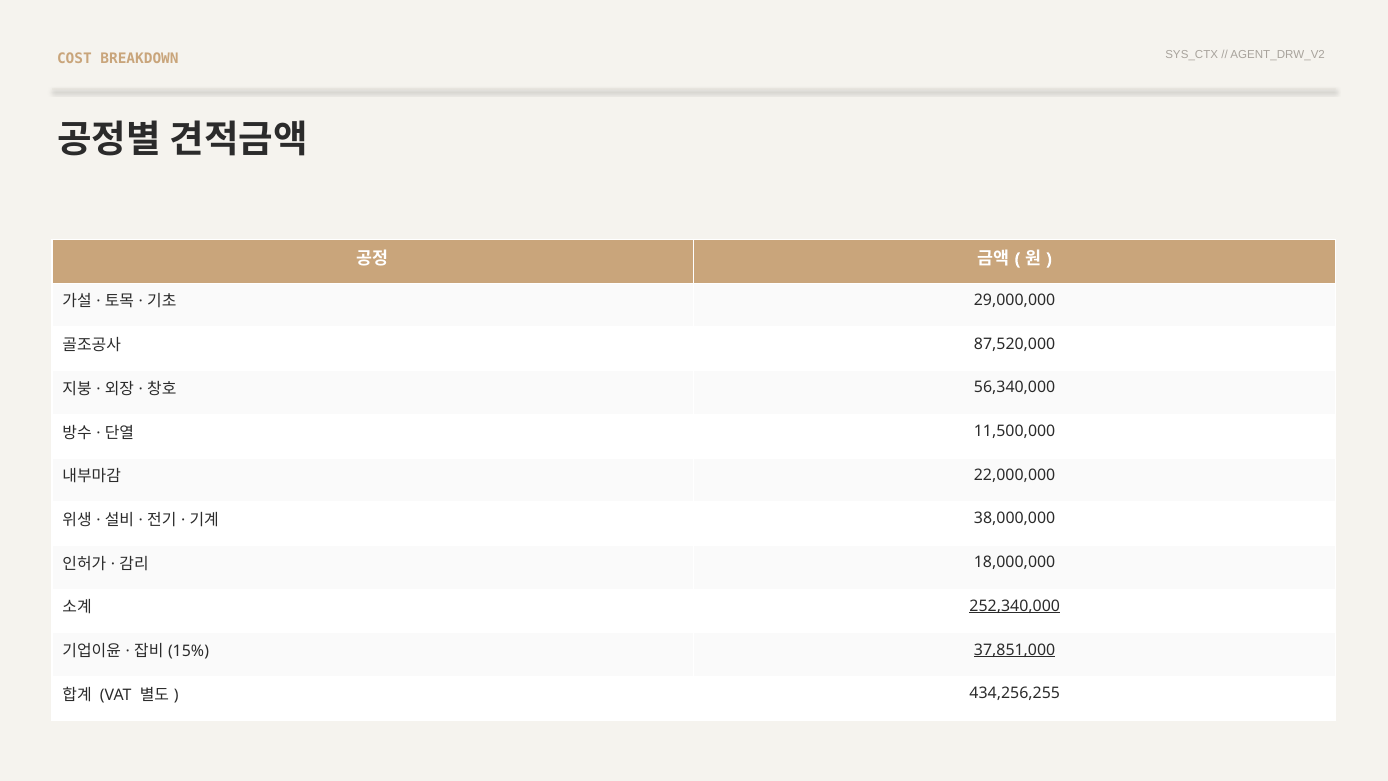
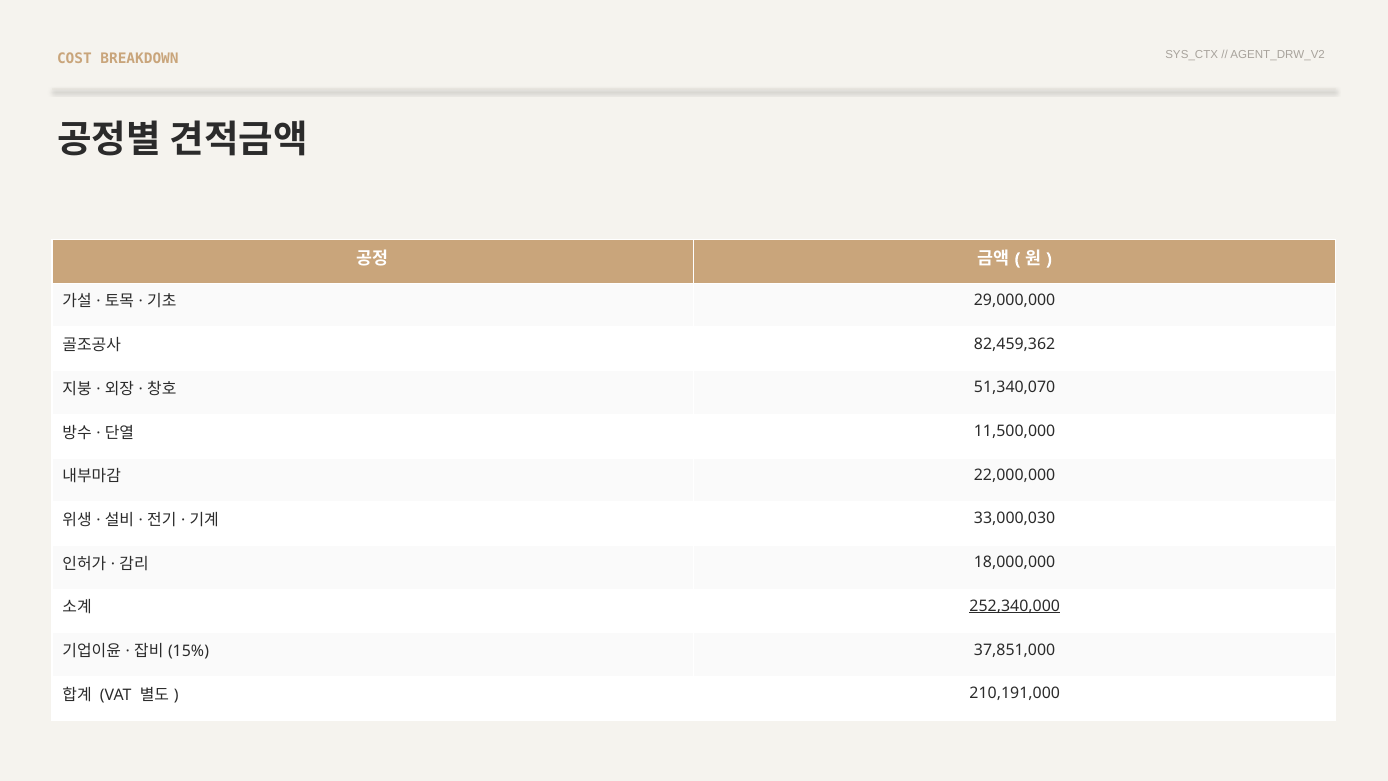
87,520,000: 87,520,000 -> 82,459,362
56,340,000: 56,340,000 -> 51,340,070
38,000,000: 38,000,000 -> 33,000,030
37,851,000 underline: present -> none
434,256,255: 434,256,255 -> 210,191,000
